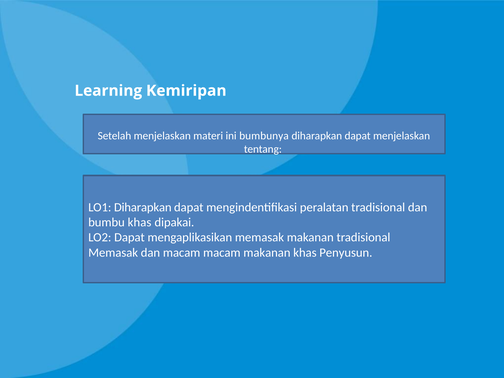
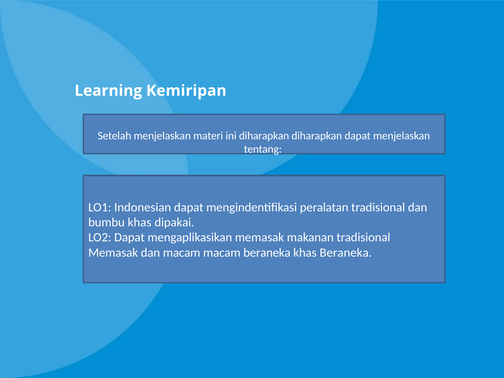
ini bumbunya: bumbunya -> diharapkan
LO1 Diharapkan: Diharapkan -> Indonesian
macam makanan: makanan -> beraneka
khas Penyusun: Penyusun -> Beraneka
